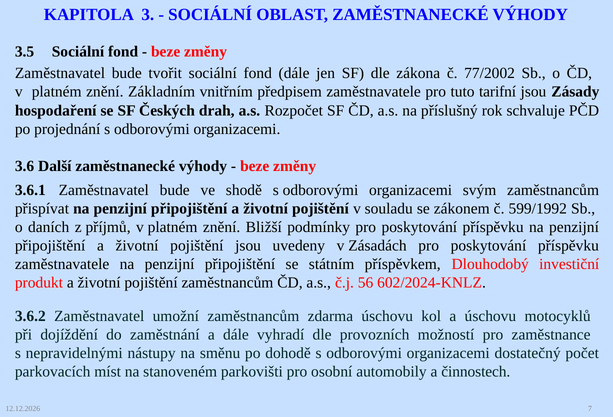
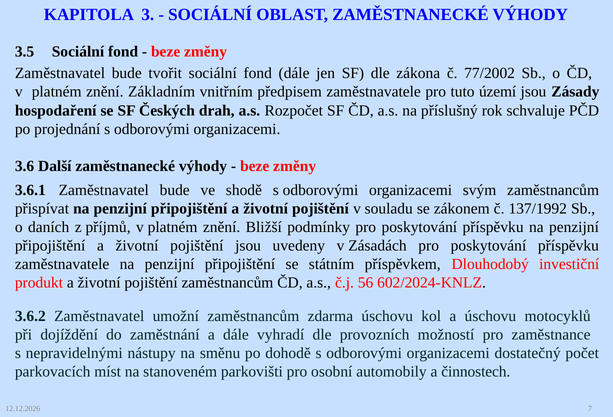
tarifní: tarifní -> území
599/1992: 599/1992 -> 137/1992
